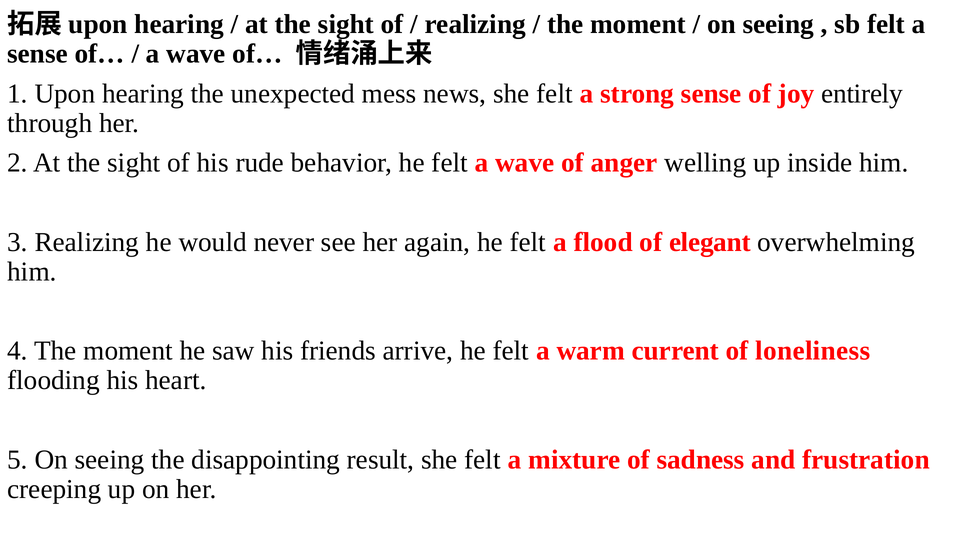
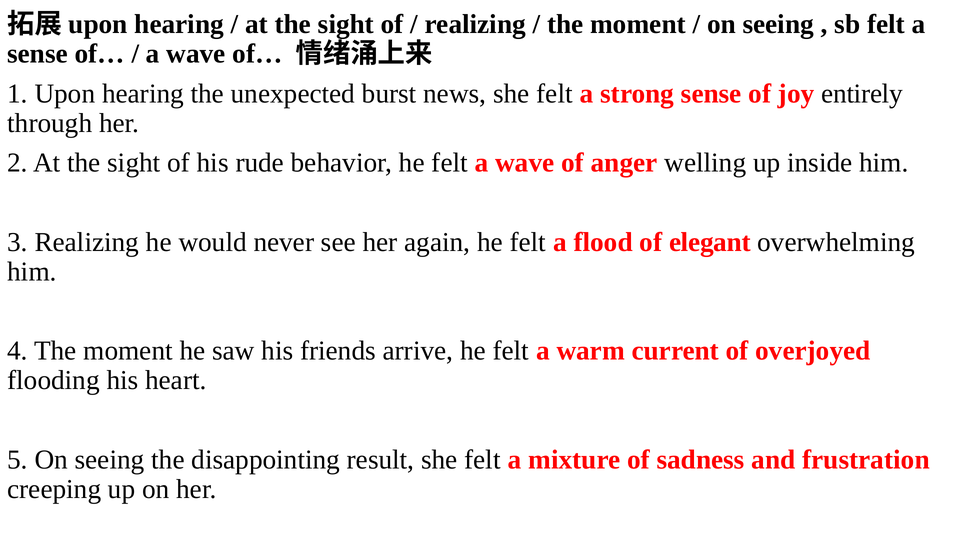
mess: mess -> burst
loneliness: loneliness -> overjoyed
